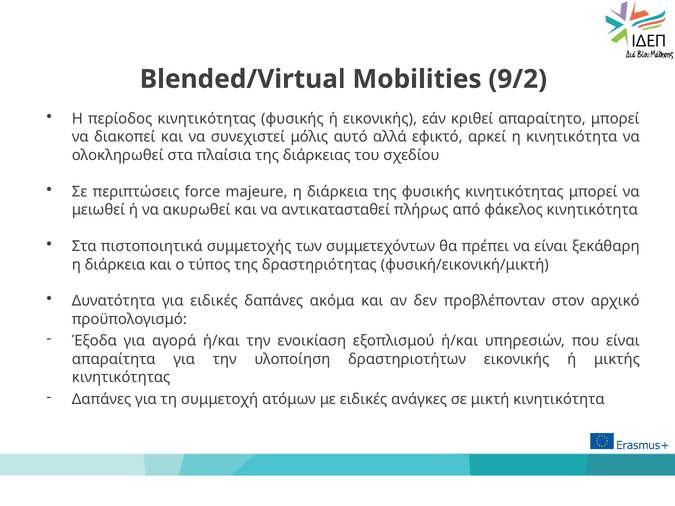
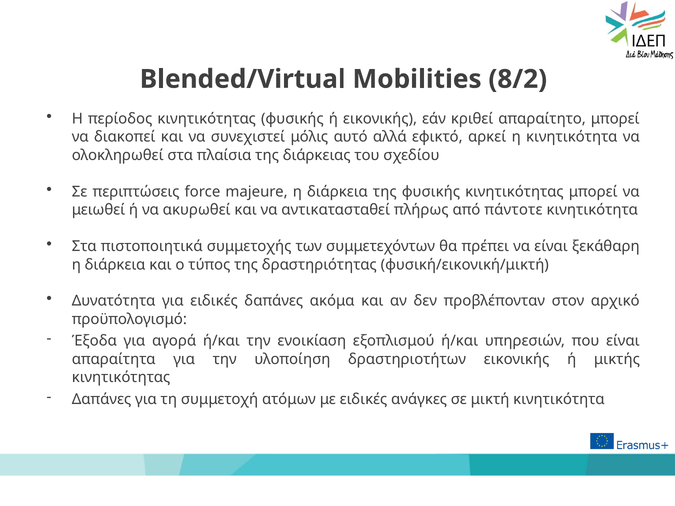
9/2: 9/2 -> 8/2
φάκελος: φάκελος -> πάντοτε
